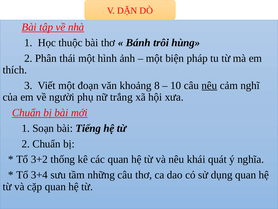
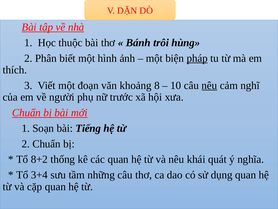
thái: thái -> biết
pháp underline: none -> present
trắng: trắng -> trước
3+2: 3+2 -> 8+2
